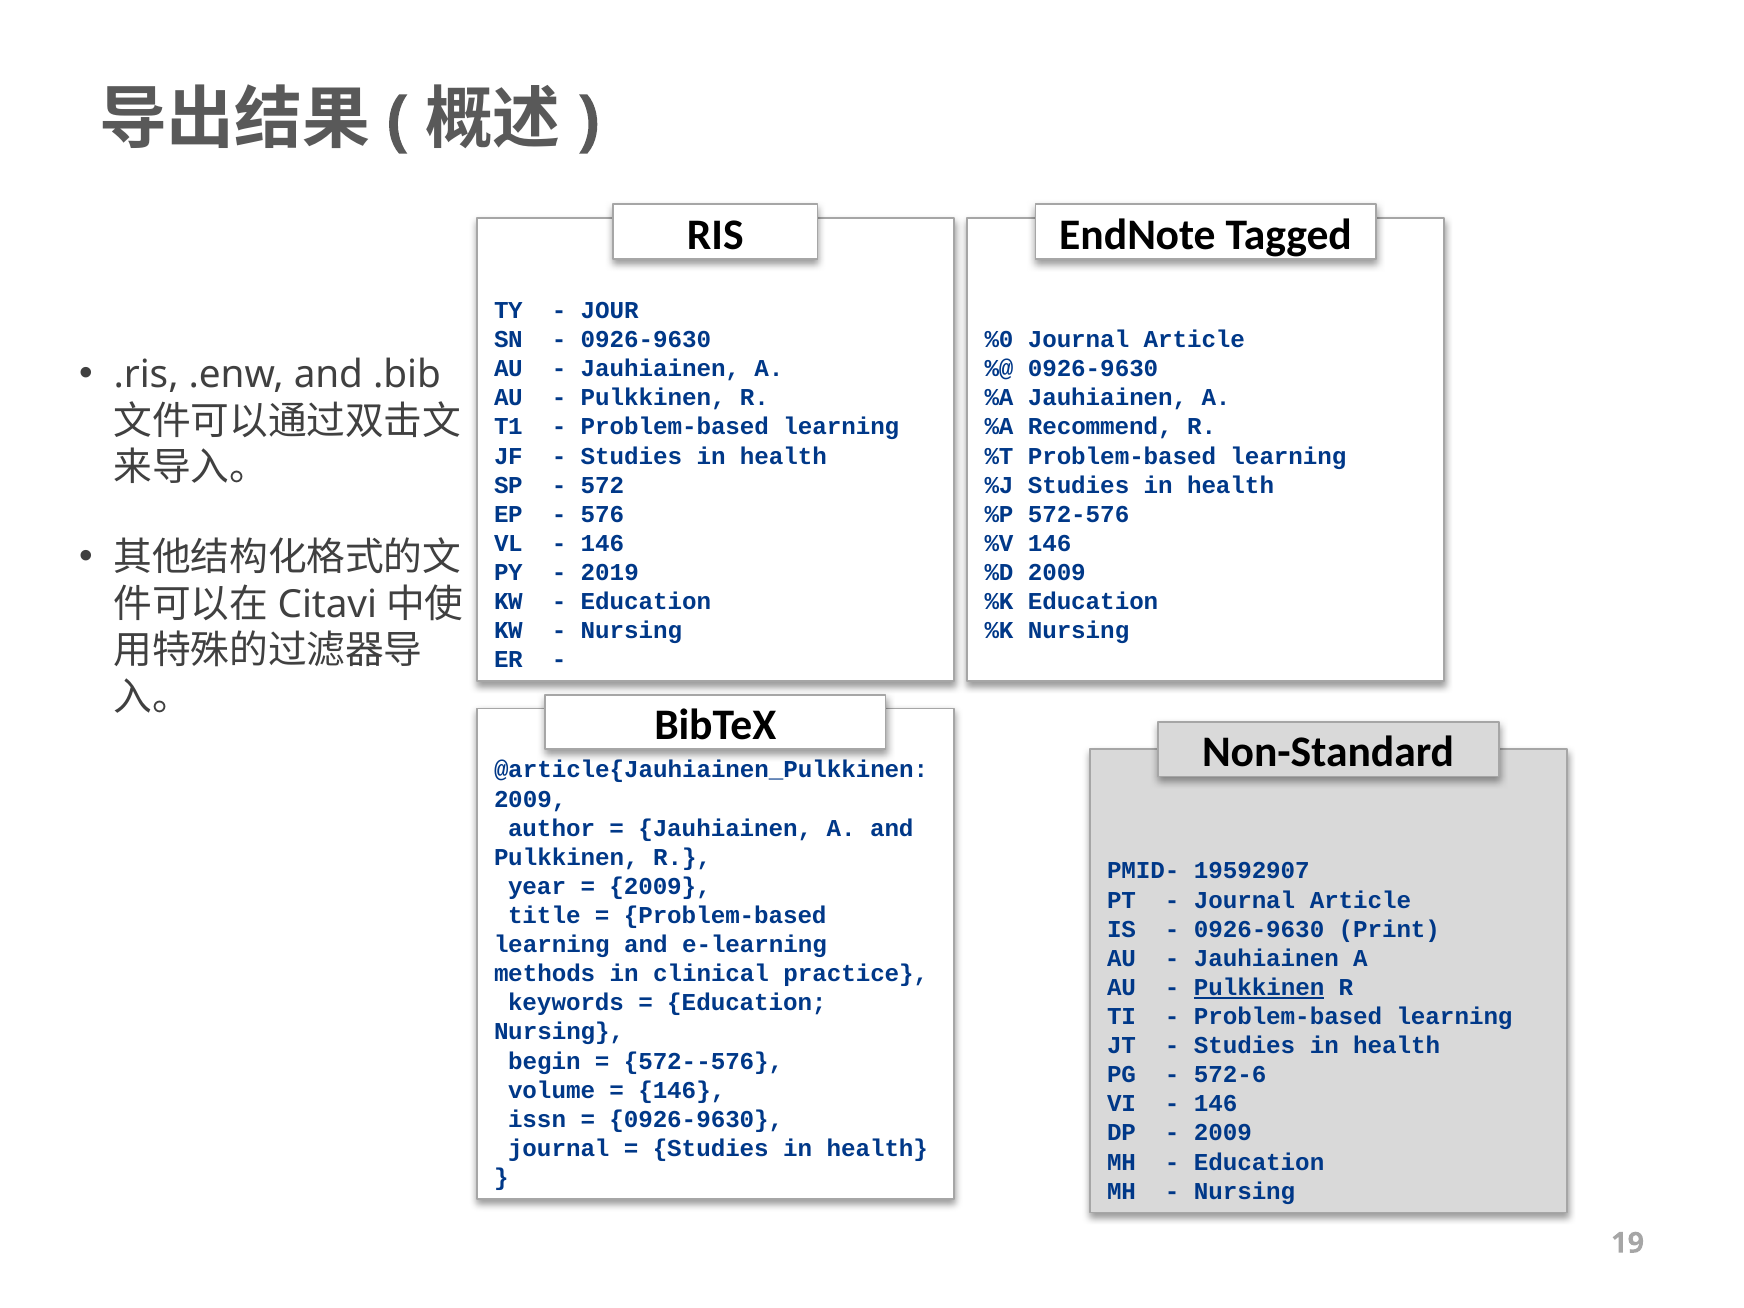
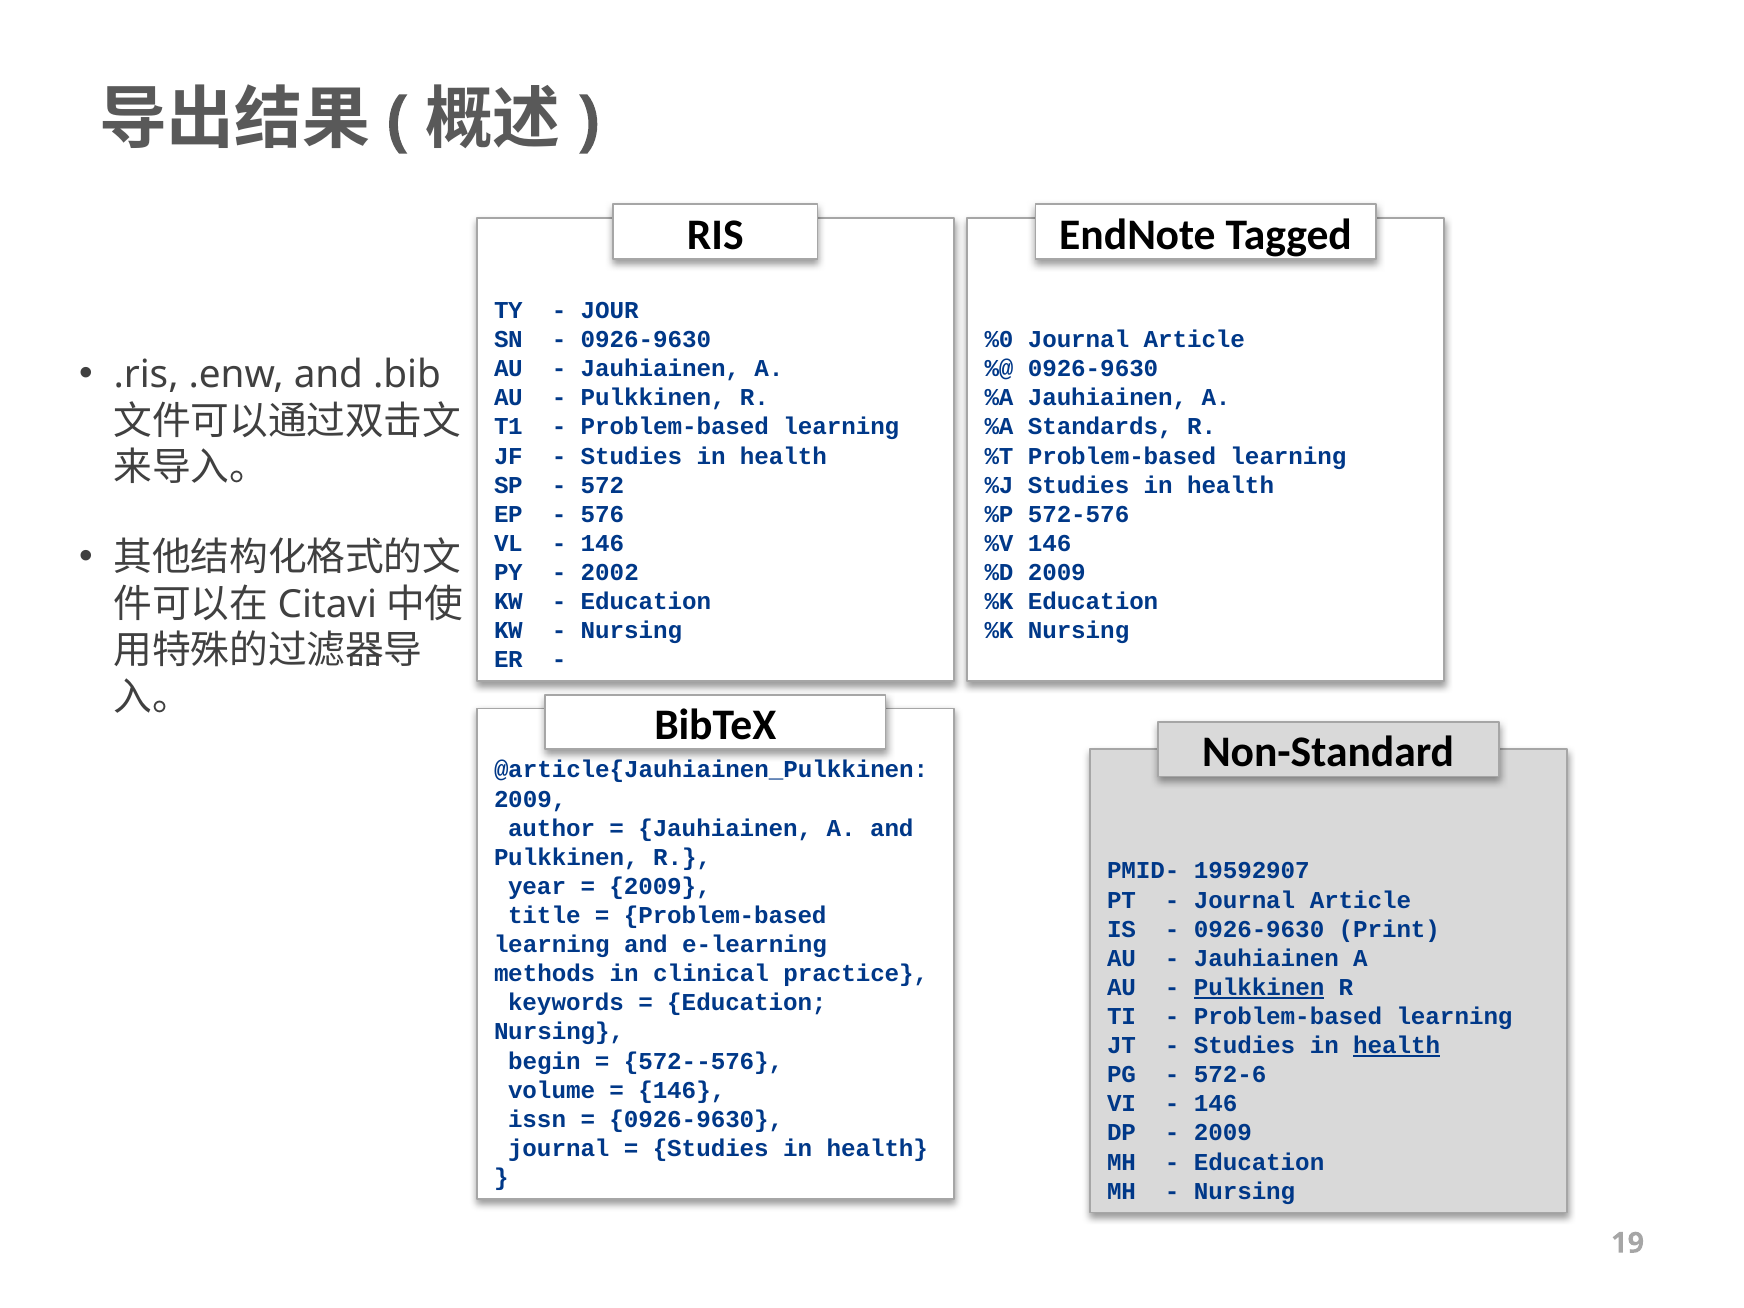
Recommend: Recommend -> Standards
2019: 2019 -> 2002
health at (1397, 1046) underline: none -> present
